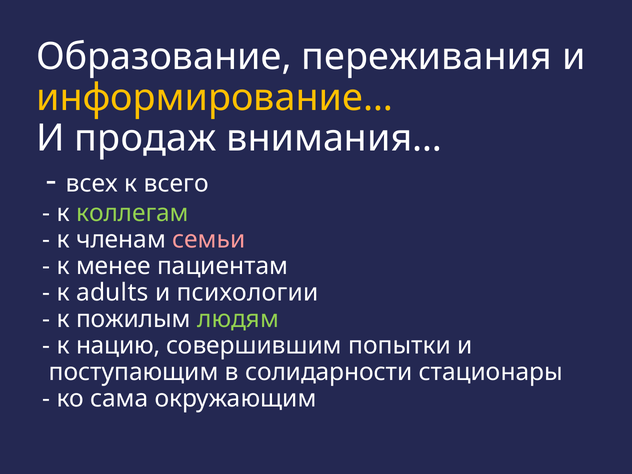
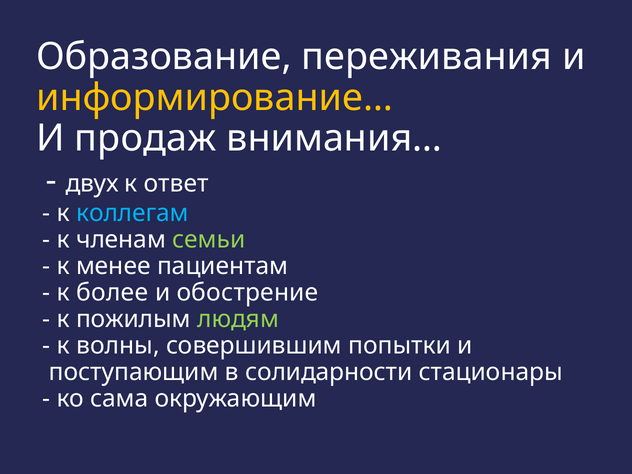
всех: всех -> двух
всего: всего -> ответ
коллегам colour: light green -> light blue
семьи colour: pink -> light green
adults: adults -> более
психологии: психологии -> обострение
нацию: нацию -> волны
